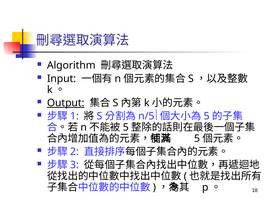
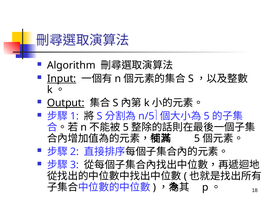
Input underline: none -> present
